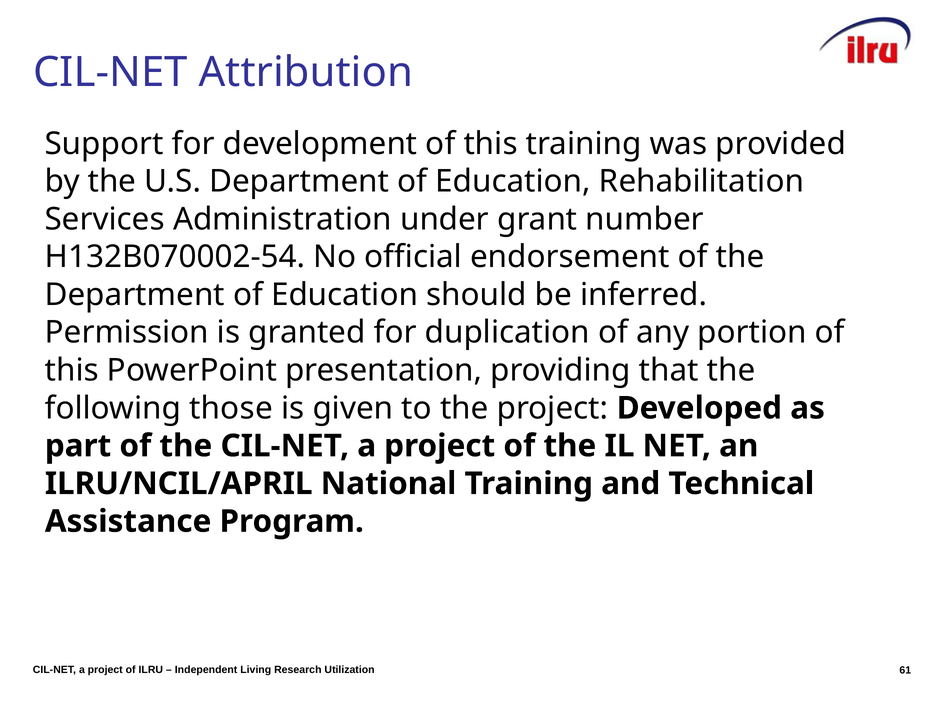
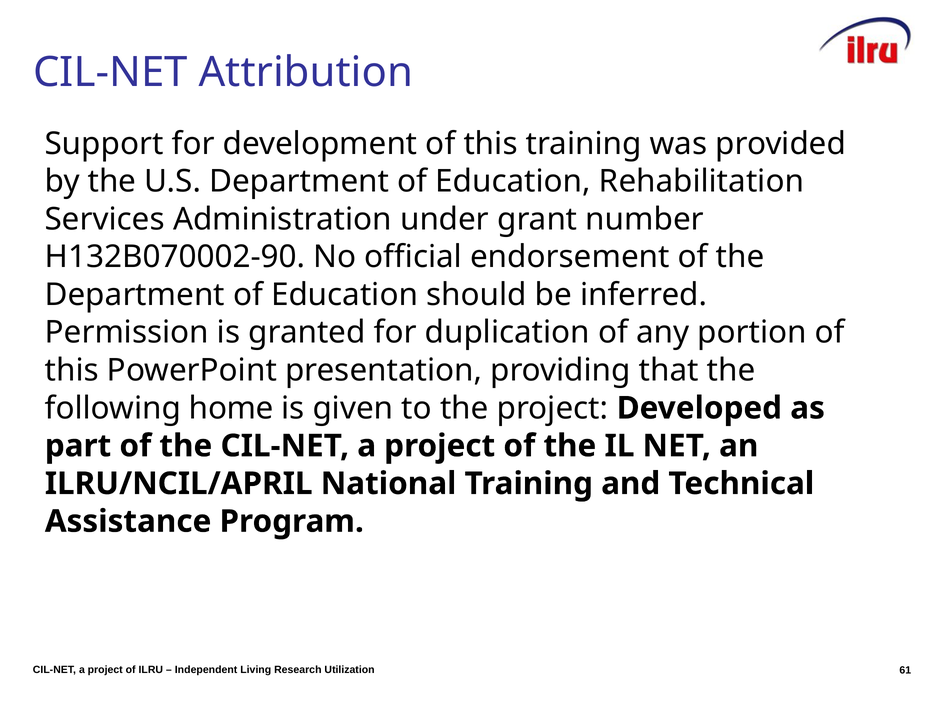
H132B070002-54: H132B070002-54 -> H132B070002-90
those: those -> home
